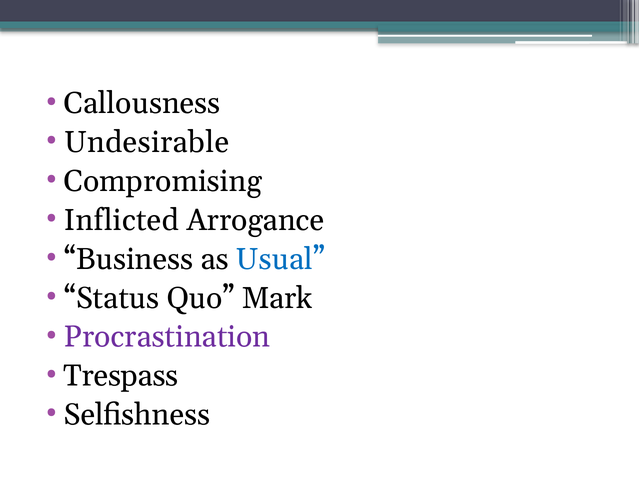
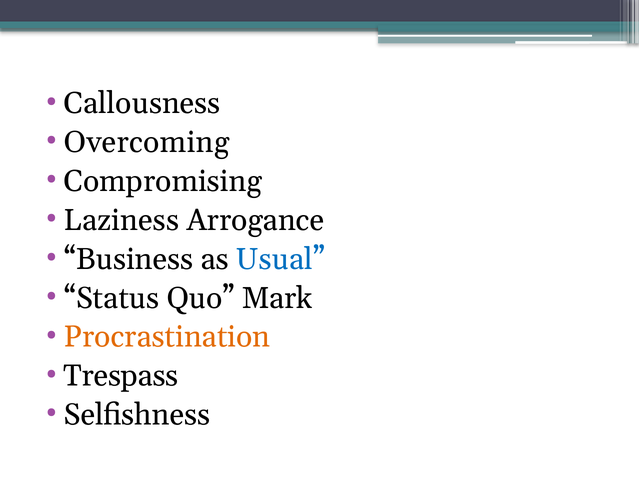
Undesirable: Undesirable -> Overcoming
Inflicted: Inflicted -> Laziness
Procrastination colour: purple -> orange
